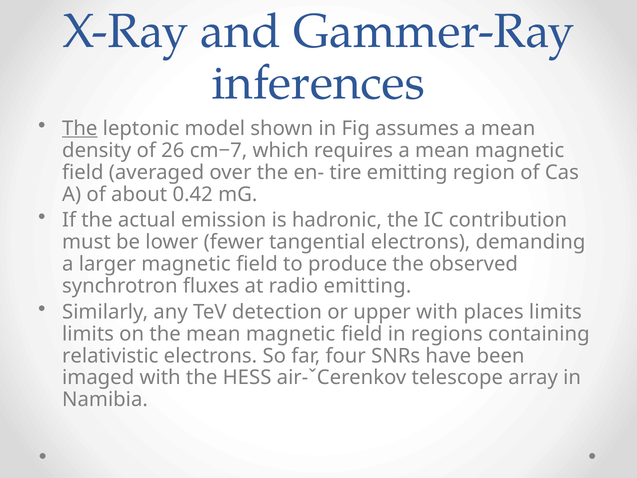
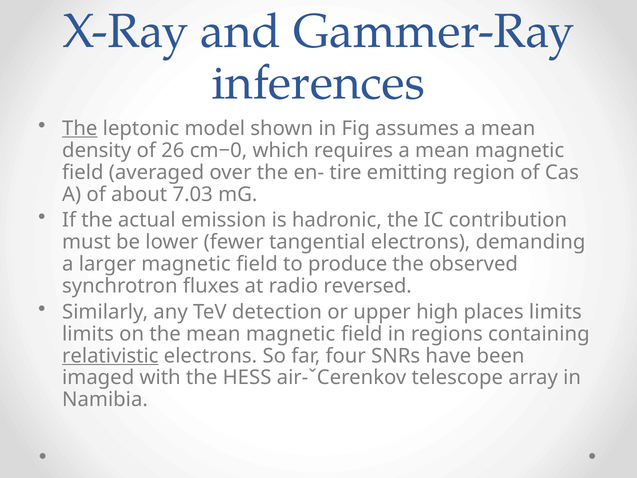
cm−7: cm−7 -> cm−0
0.42: 0.42 -> 7.03
radio emitting: emitting -> reversed
upper with: with -> high
relativistic underline: none -> present
